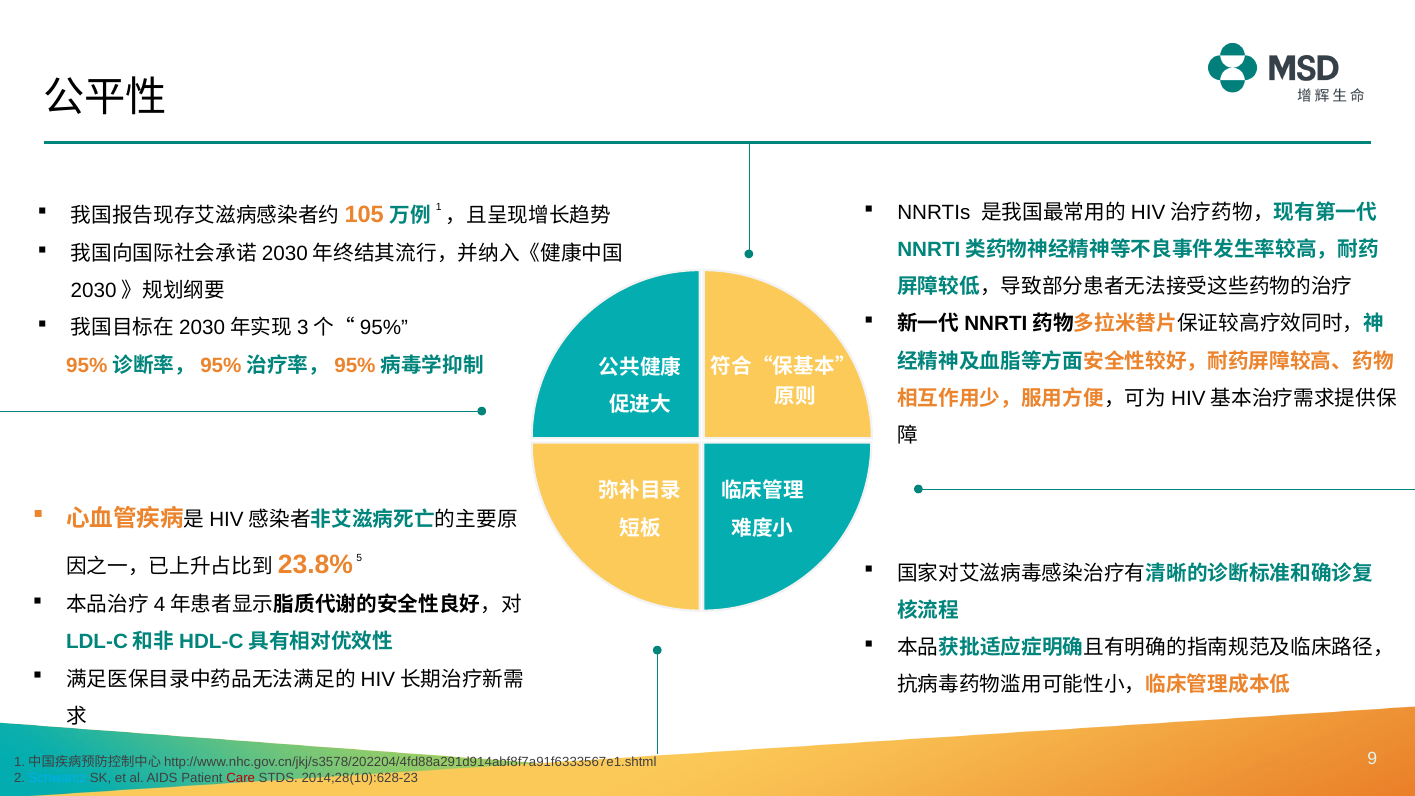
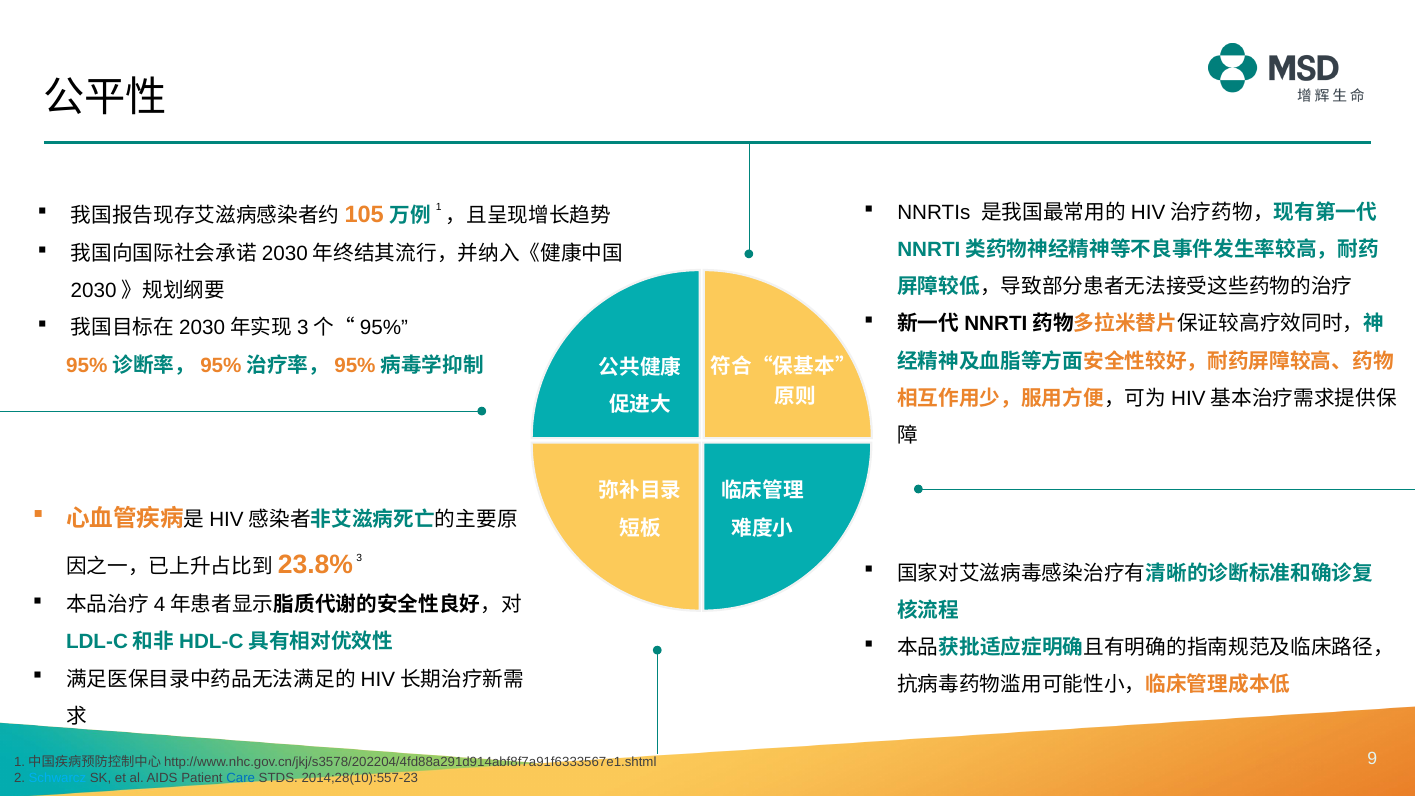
5: 5 -> 3
Care colour: red -> blue
2014;28(10):628-23: 2014;28(10):628-23 -> 2014;28(10):557-23
